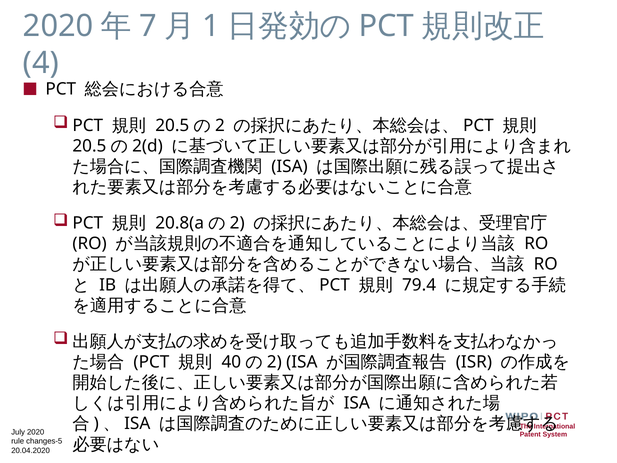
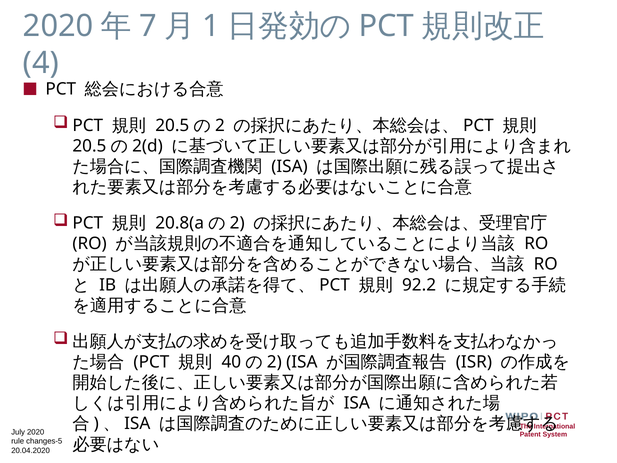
79.4: 79.4 -> 92.2
